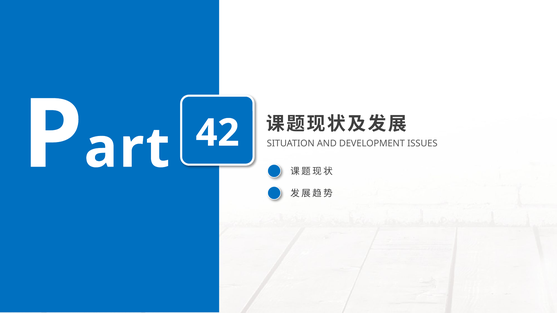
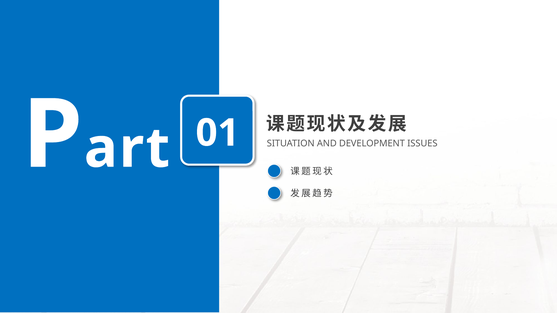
42: 42 -> 01
